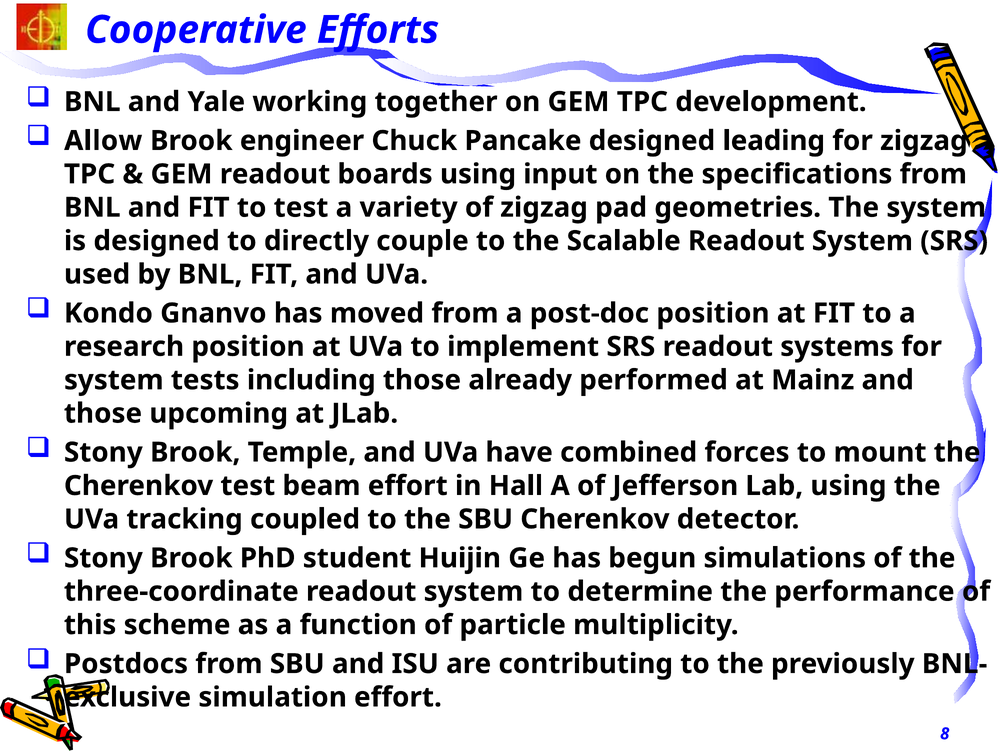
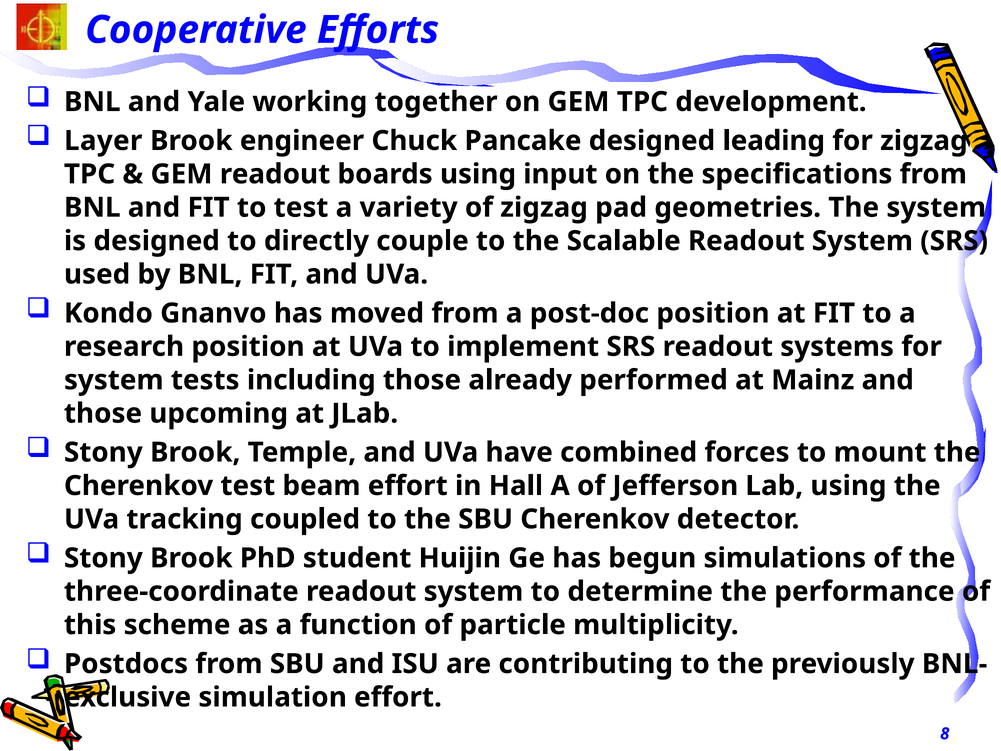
Allow: Allow -> Layer
